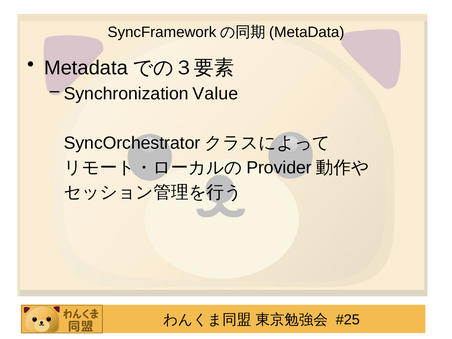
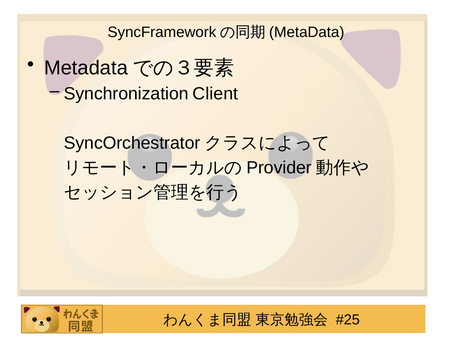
Value: Value -> Client
